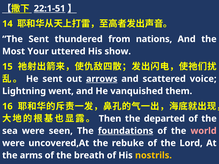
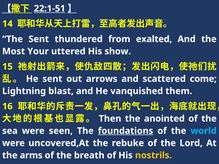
nations: nations -> exalted
arrows underline: present -> none
voice: voice -> come
went: went -> blast
departed: departed -> anointed
world colour: pink -> light blue
